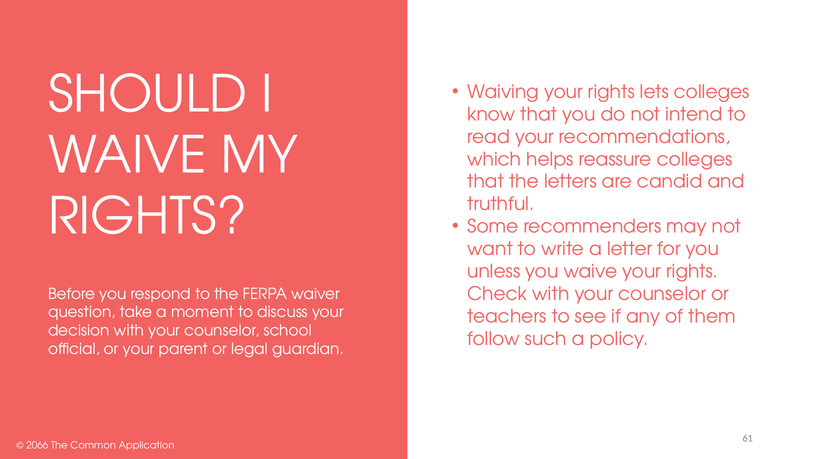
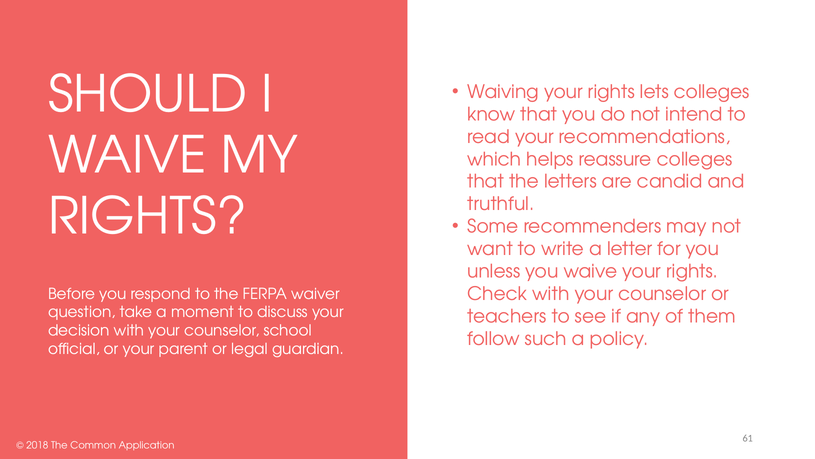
2066: 2066 -> 2018
